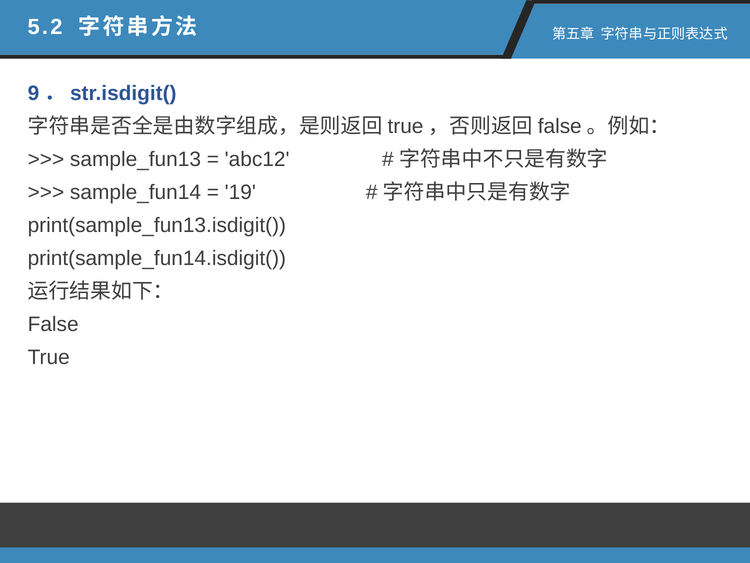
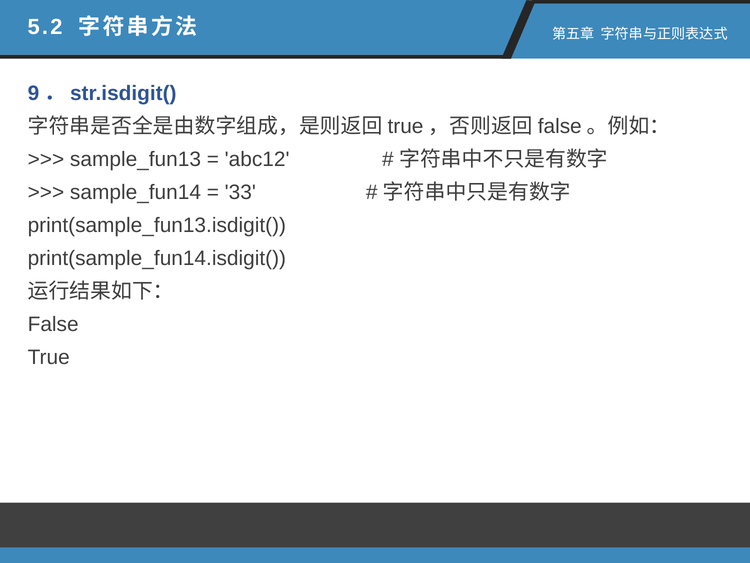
19: 19 -> 33
